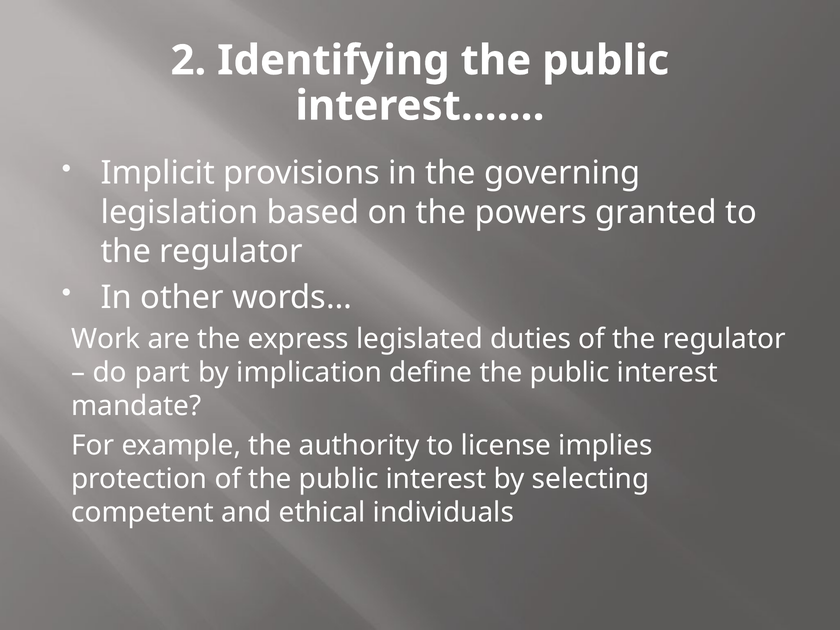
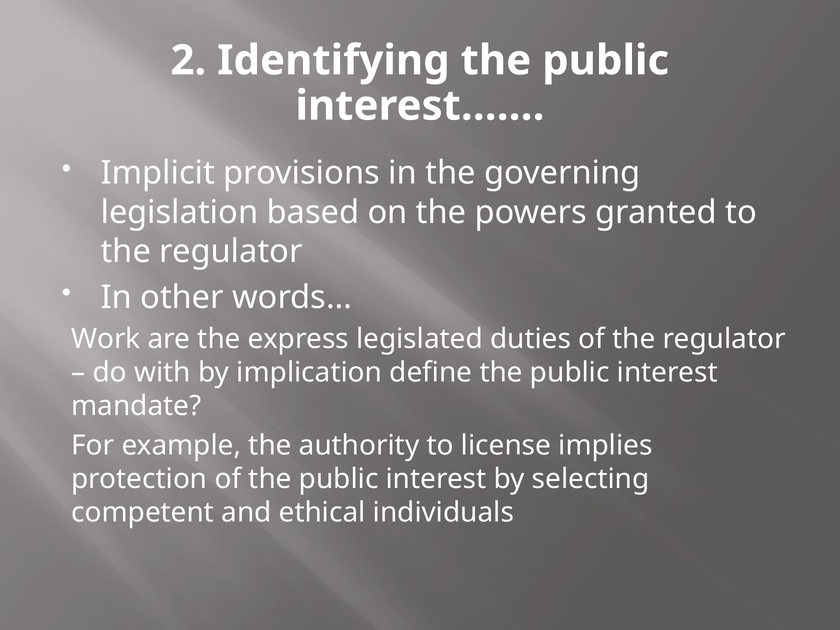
part: part -> with
